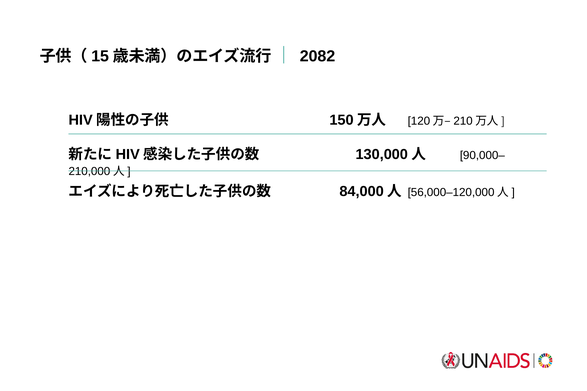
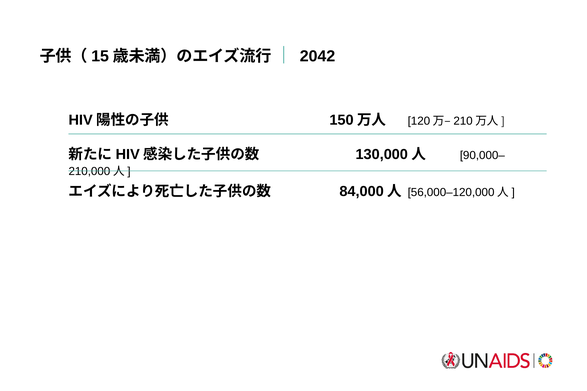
2082: 2082 -> 2042
